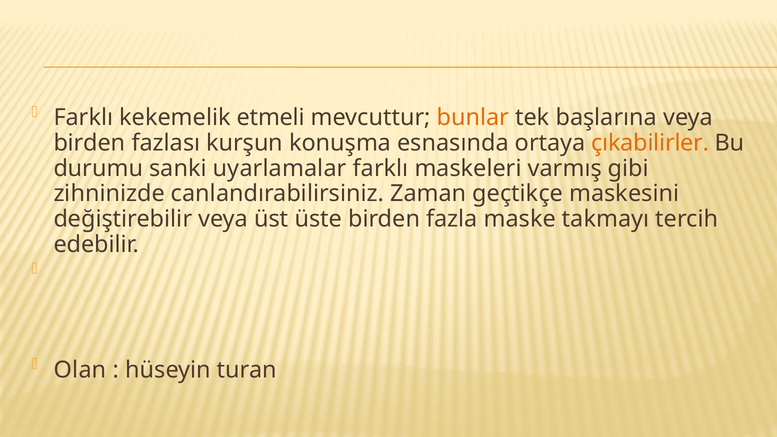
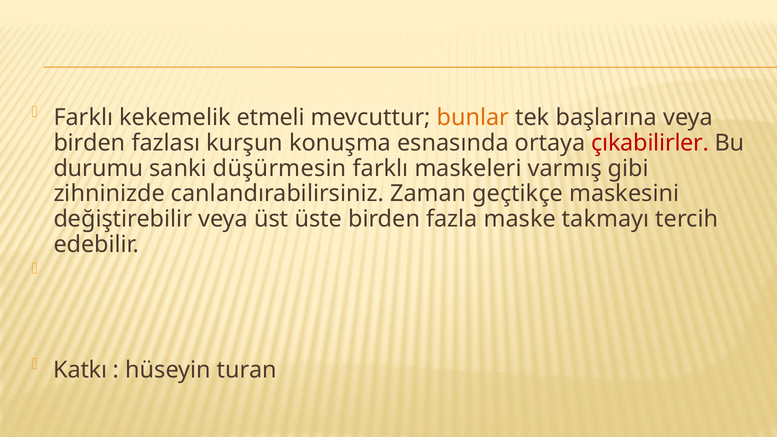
çıkabilirler colour: orange -> red
uyarlamalar: uyarlamalar -> düşürmesin
Olan: Olan -> Katkı
